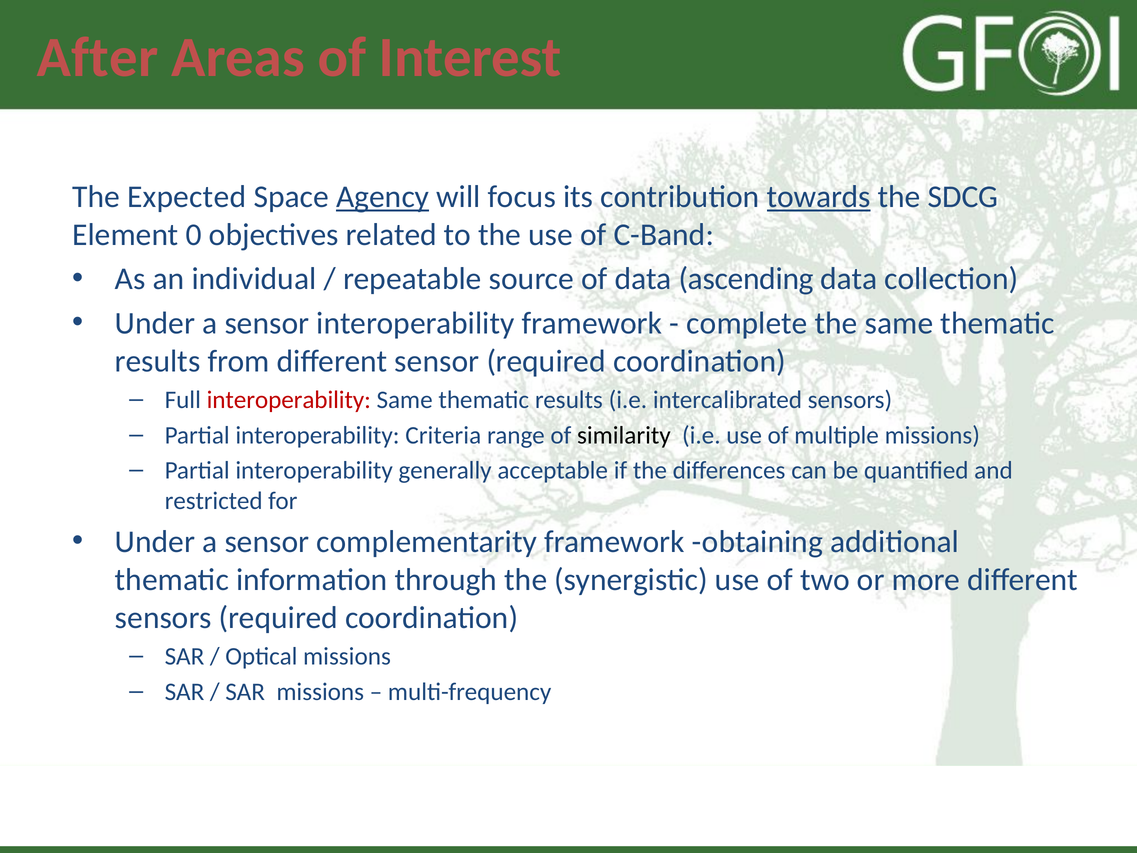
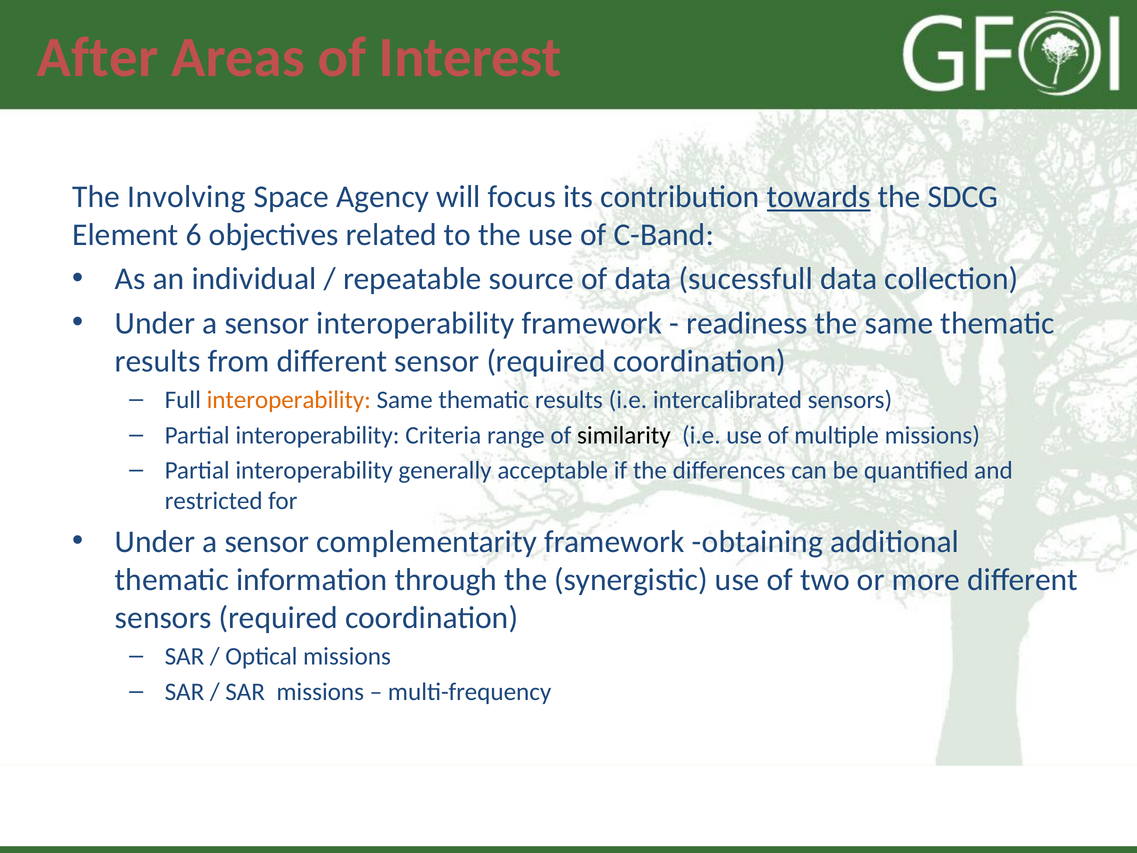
Expected: Expected -> Involving
Agency underline: present -> none
0: 0 -> 6
ascending: ascending -> sucessfull
complete: complete -> readiness
interoperability at (289, 400) colour: red -> orange
